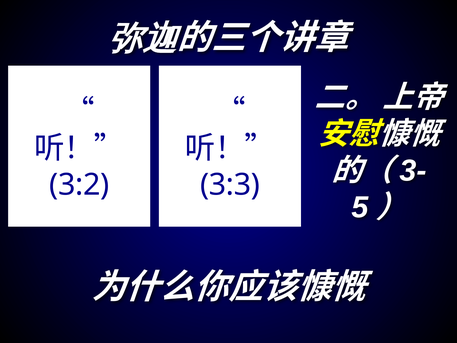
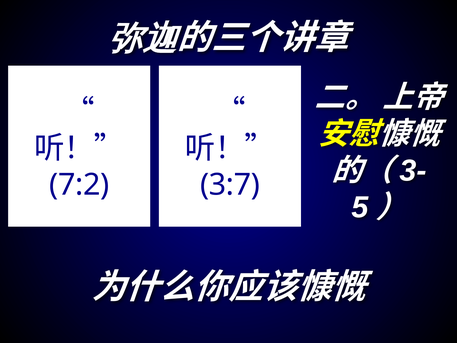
3:2: 3:2 -> 7:2
3:3: 3:3 -> 3:7
